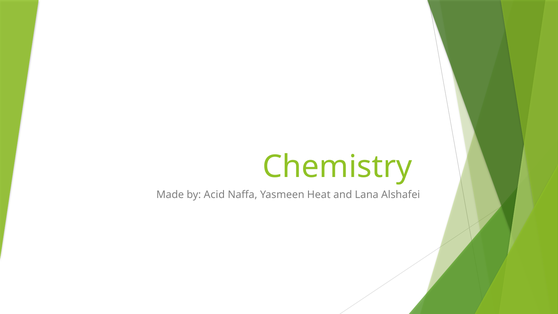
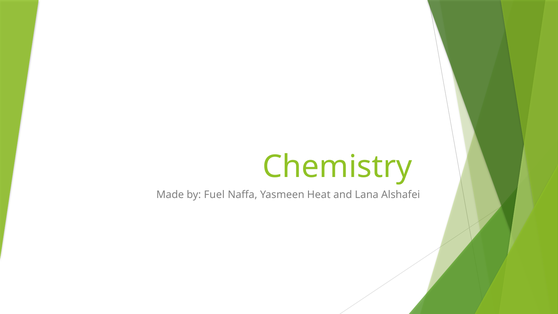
Acid: Acid -> Fuel
